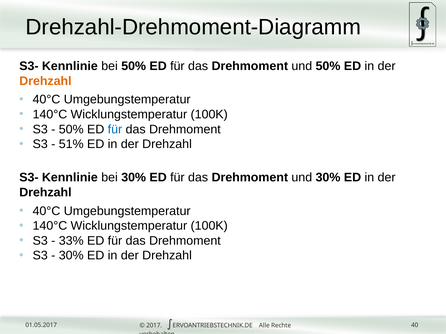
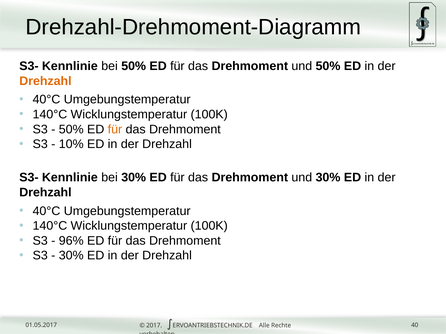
für at (115, 129) colour: blue -> orange
51%: 51% -> 10%
33%: 33% -> 96%
